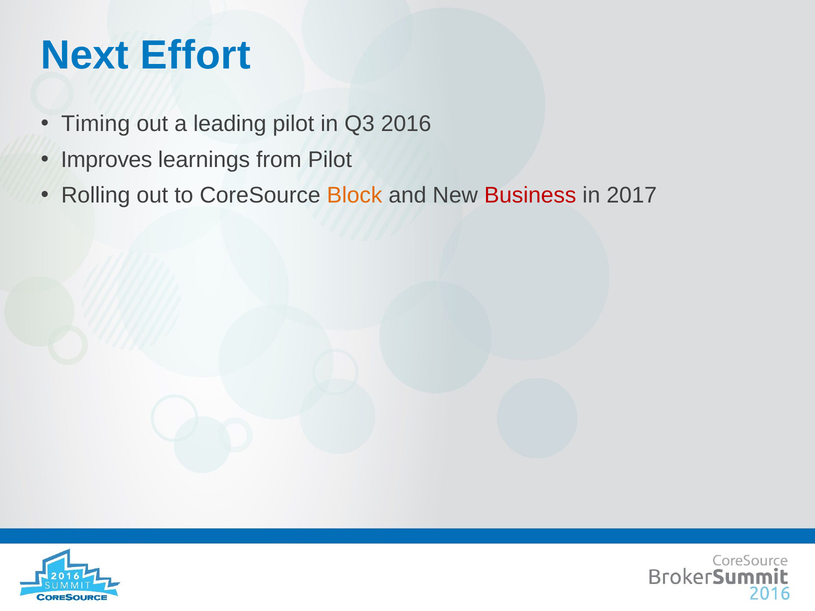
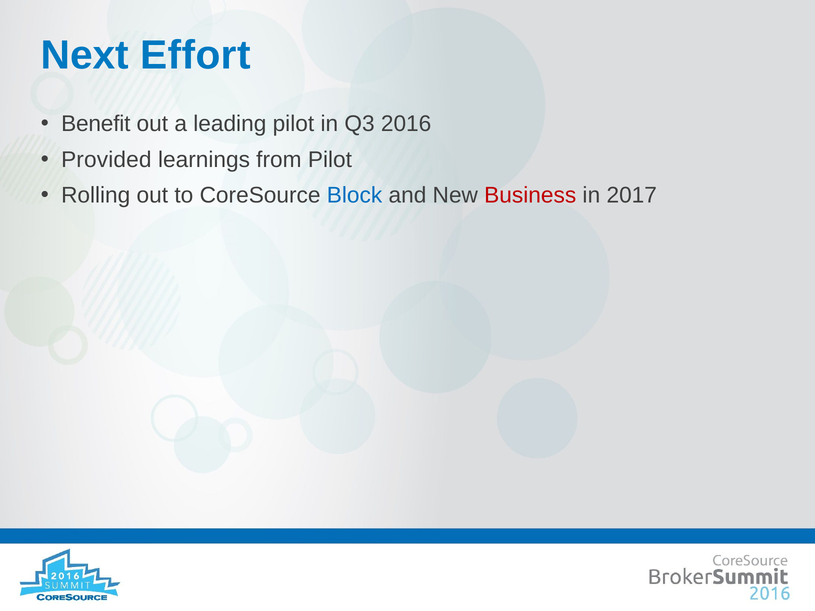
Timing: Timing -> Benefit
Improves: Improves -> Provided
Block colour: orange -> blue
